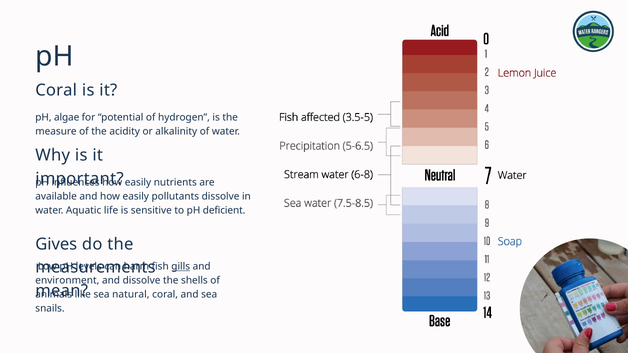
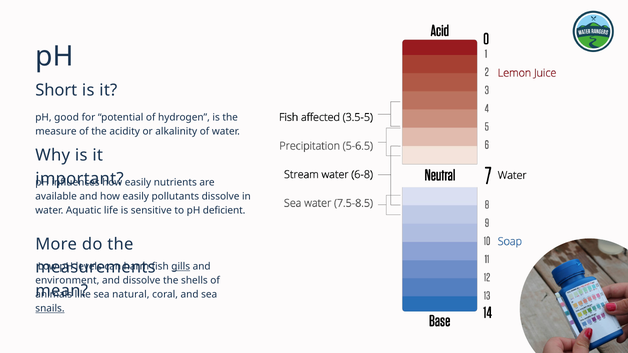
Coral at (56, 91): Coral -> Short
algae: algae -> good
Gives: Gives -> More
snails underline: none -> present
